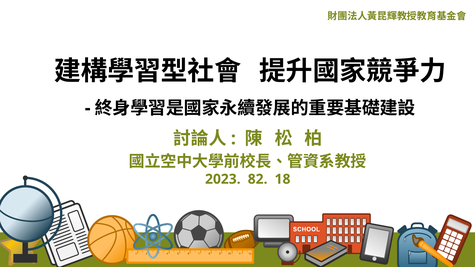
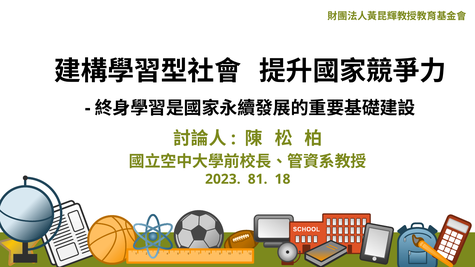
82: 82 -> 81
